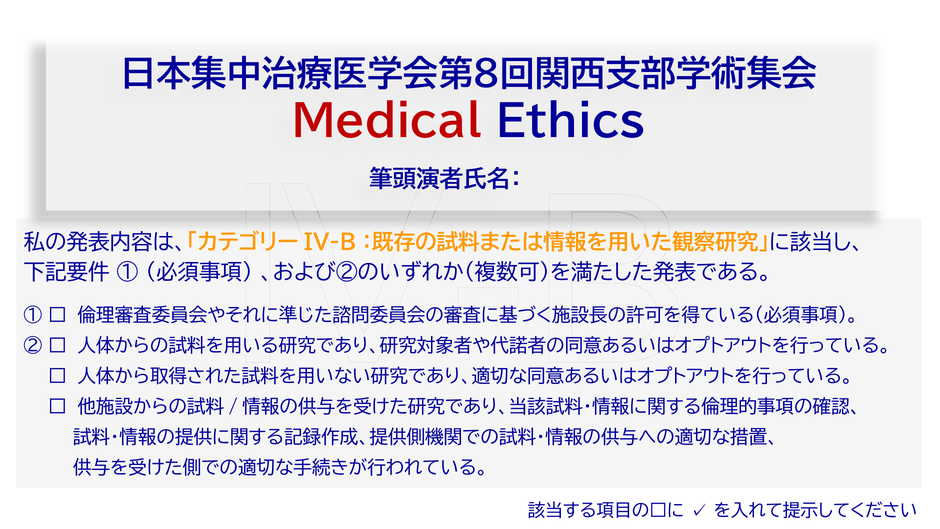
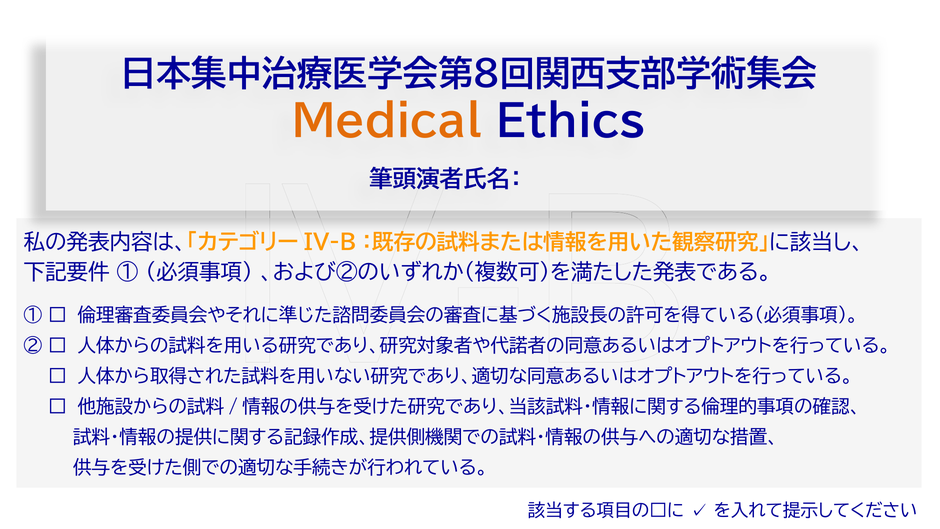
Medical colour: red -> orange
